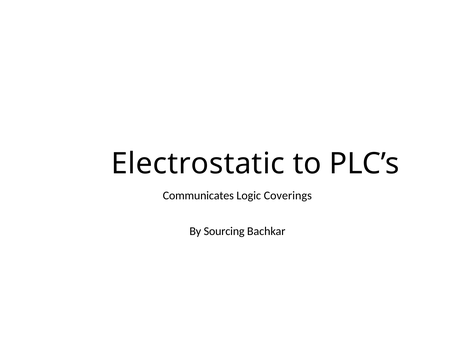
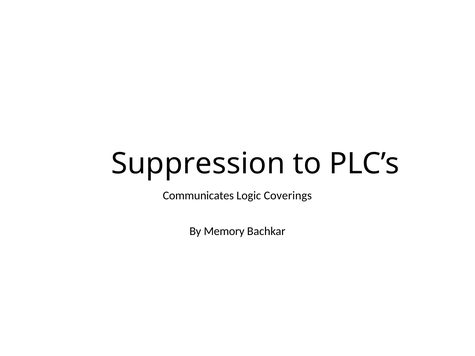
Electrostatic: Electrostatic -> Suppression
Sourcing: Sourcing -> Memory
